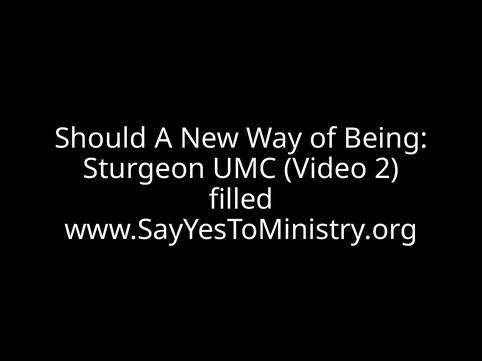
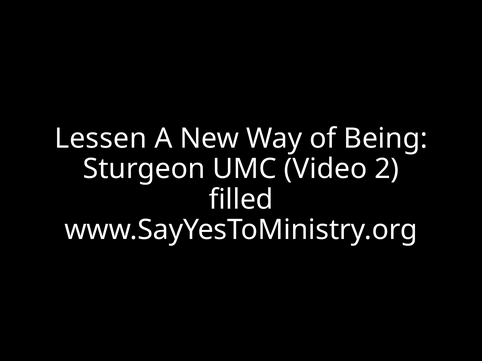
Should: Should -> Lessen
